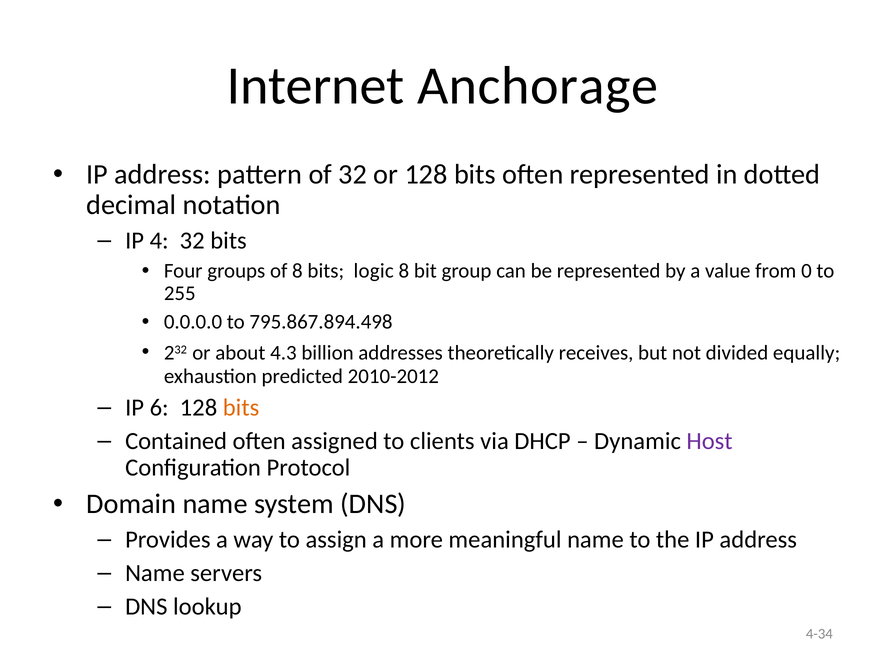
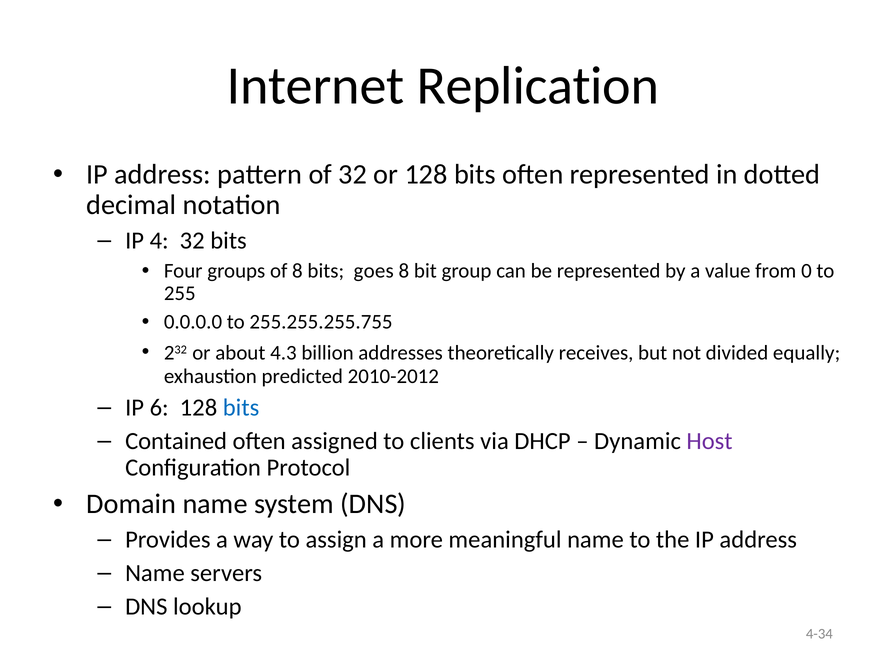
Anchorage: Anchorage -> Replication
logic: logic -> goes
795.867.894.498: 795.867.894.498 -> 255.255.255.755
bits at (241, 408) colour: orange -> blue
